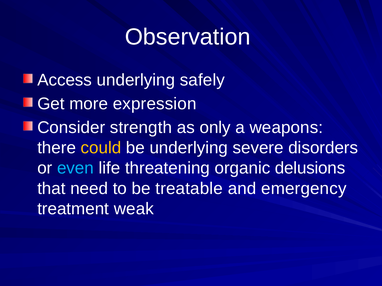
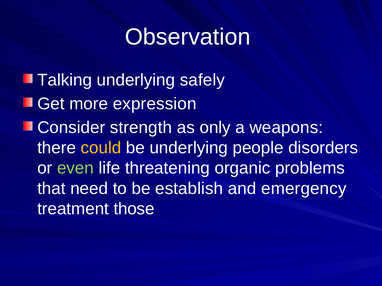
Access: Access -> Talking
severe: severe -> people
even colour: light blue -> light green
delusions: delusions -> problems
treatable: treatable -> establish
weak: weak -> those
